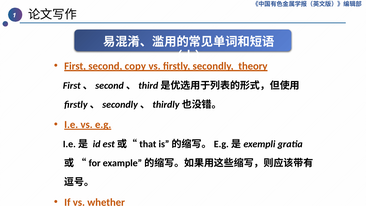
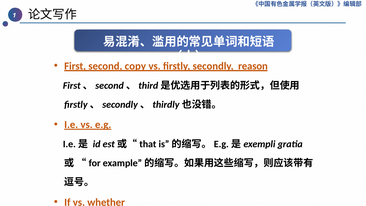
theory: theory -> reason
